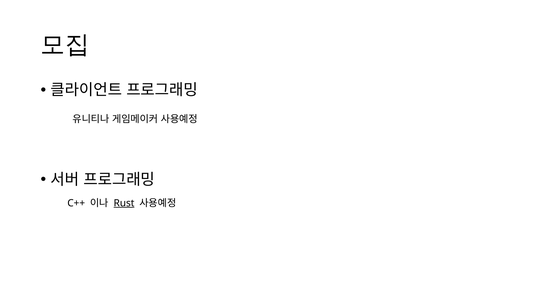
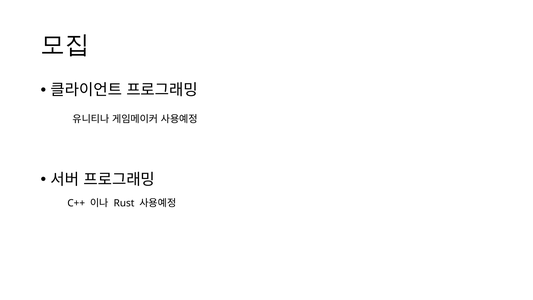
Rust underline: present -> none
